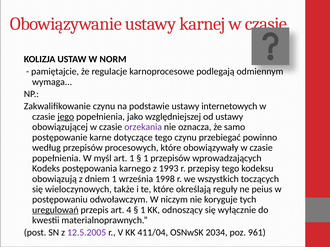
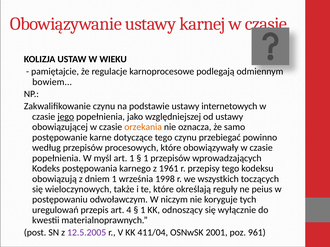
NORM: NORM -> WIEKU
wymaga: wymaga -> bowiem
orzekania colour: purple -> orange
1993: 1993 -> 1961
uregulowań underline: present -> none
2034: 2034 -> 2001
